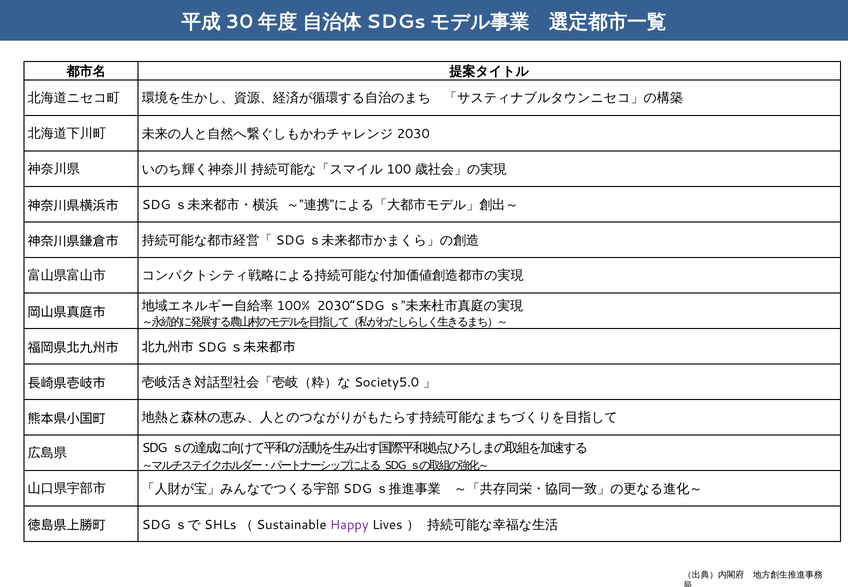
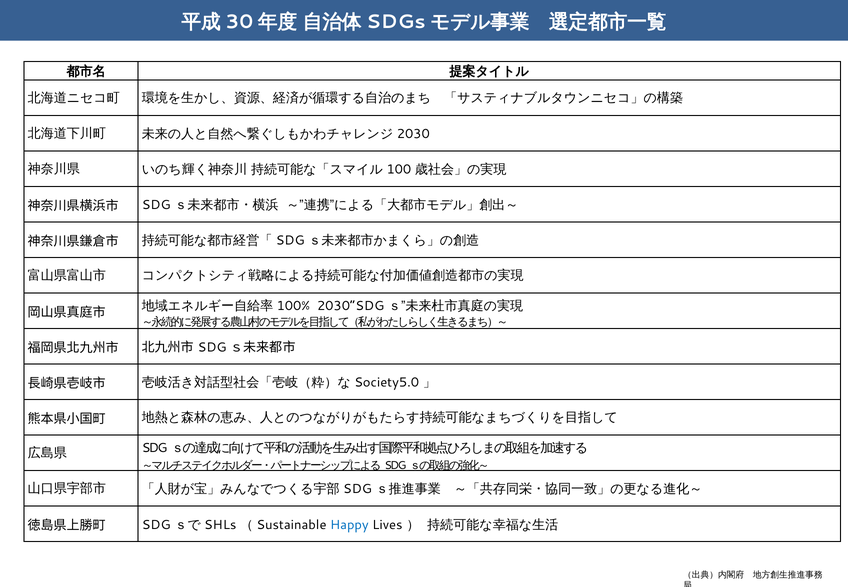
Happy colour: purple -> blue
